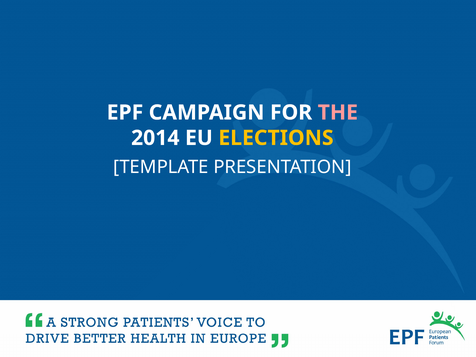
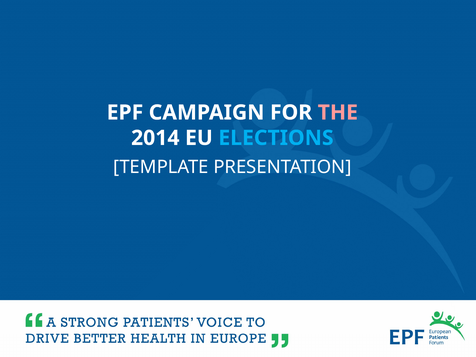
ELECTIONS colour: yellow -> light blue
